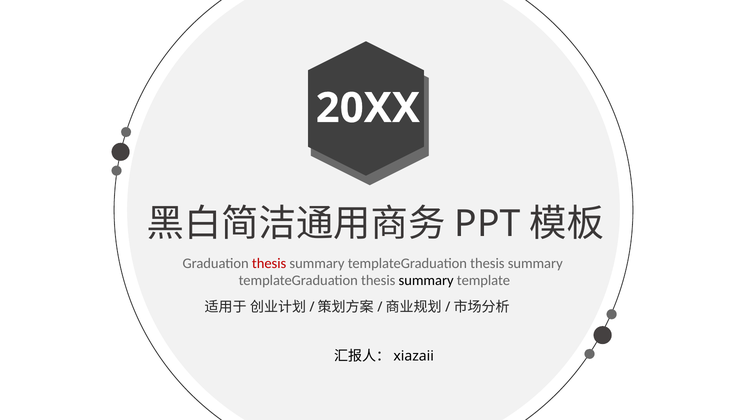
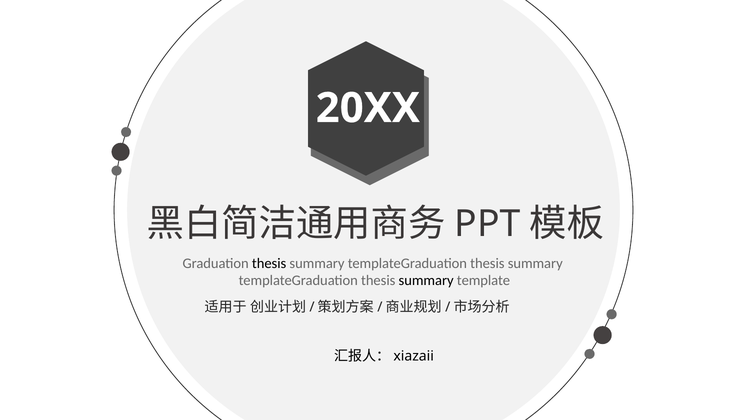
thesis at (269, 263) colour: red -> black
